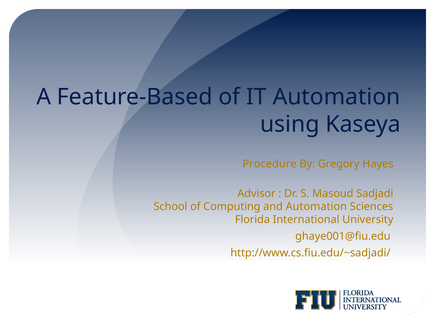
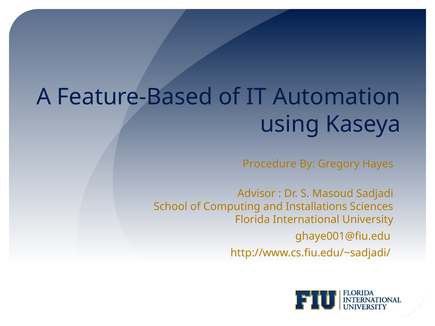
and Automation: Automation -> Installations
